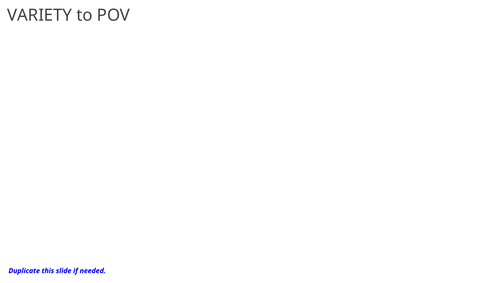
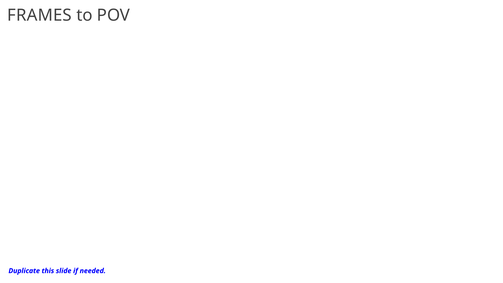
VARIETY: VARIETY -> FRAMES
